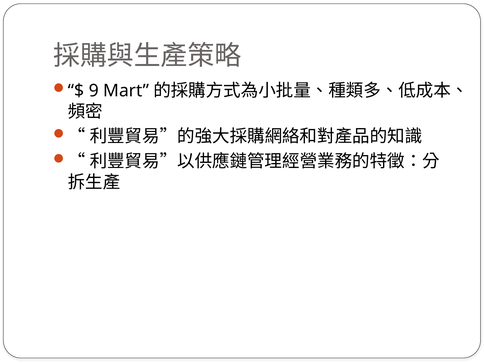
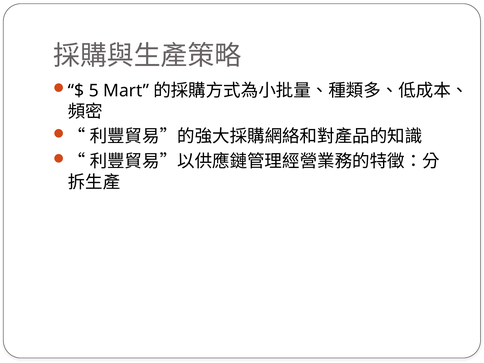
9: 9 -> 5
